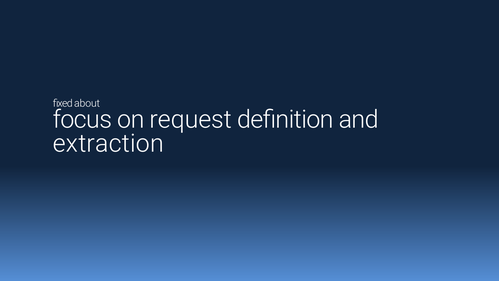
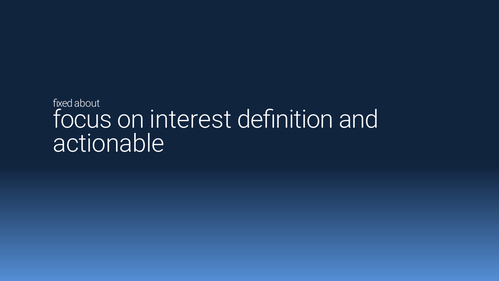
request: request -> interest
extraction: extraction -> actionable
